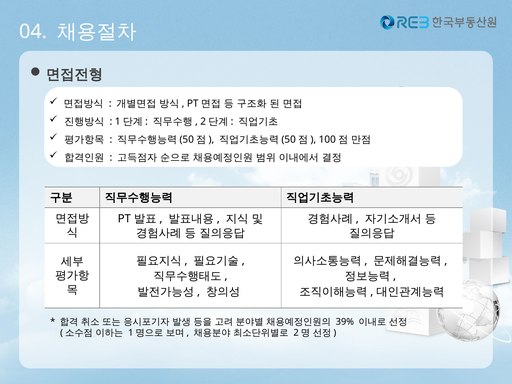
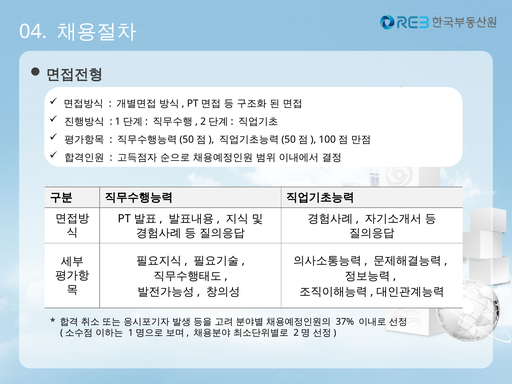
39%: 39% -> 37%
